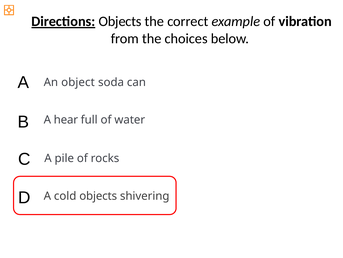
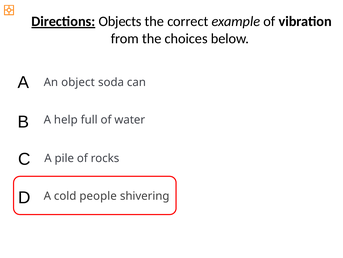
hear: hear -> help
cold objects: objects -> people
